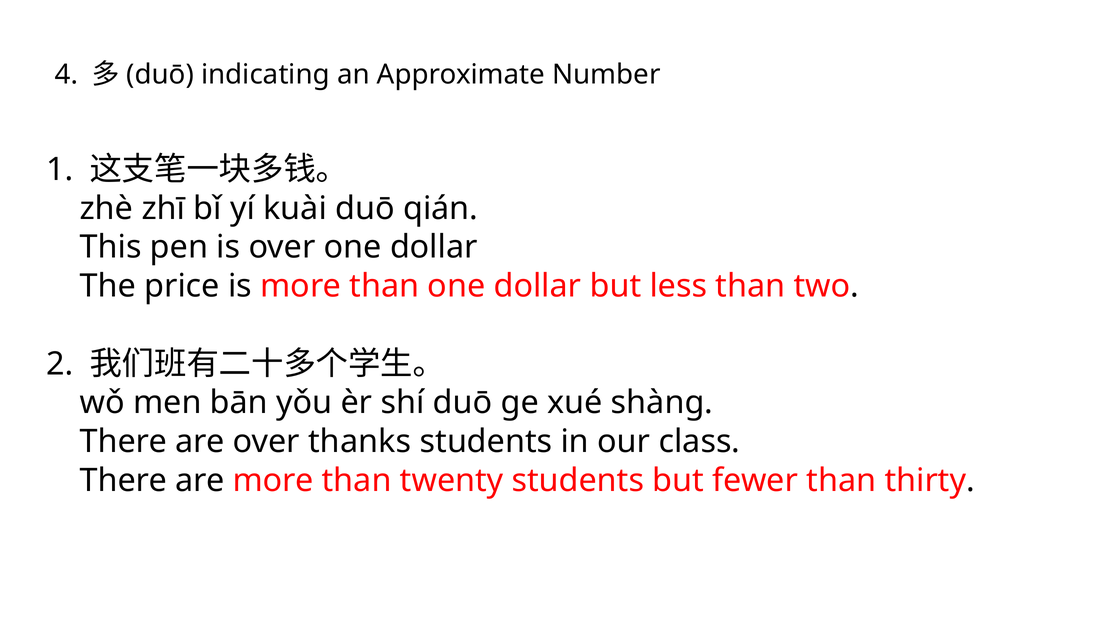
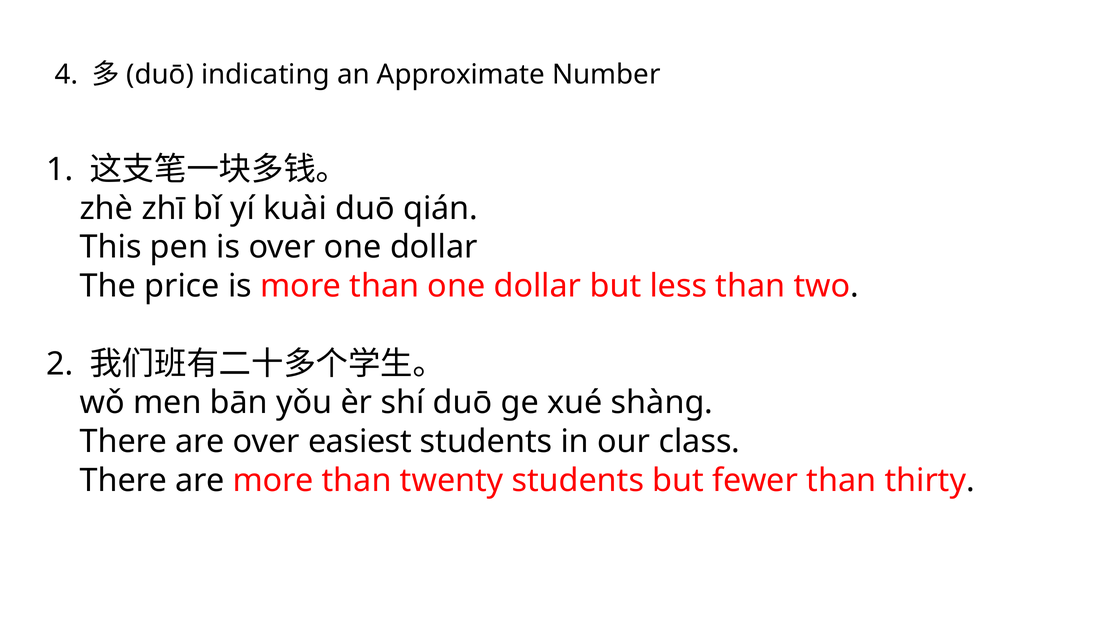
thanks: thanks -> easiest
